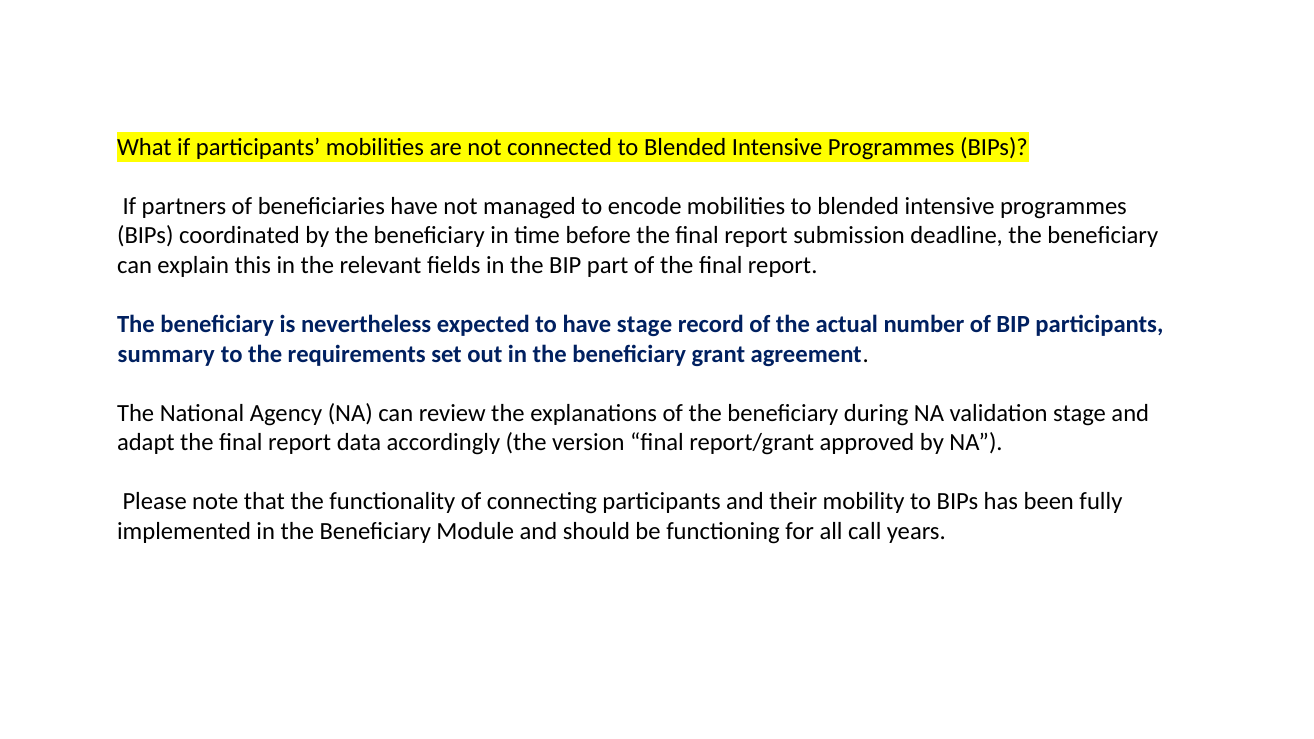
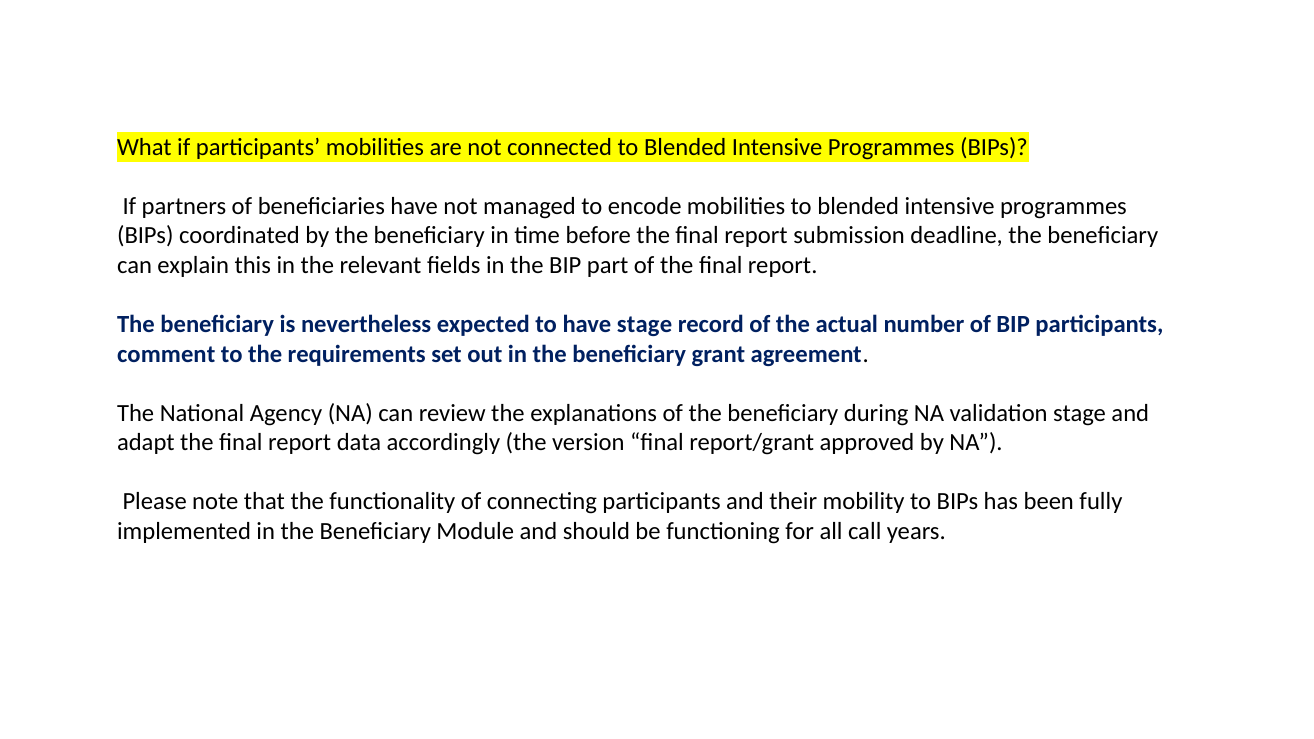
summary: summary -> comment
